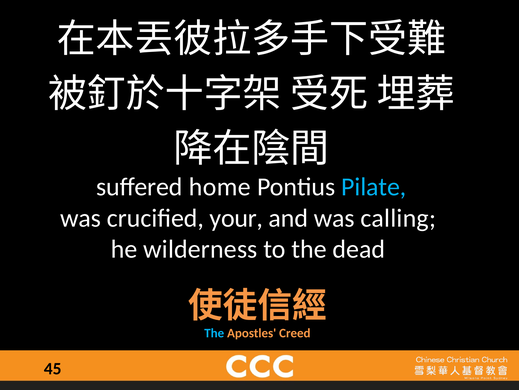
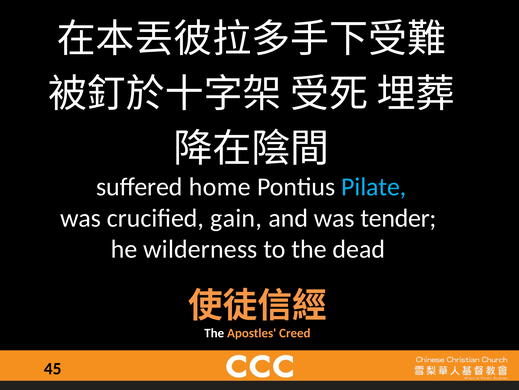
your: your -> gain
calling: calling -> tender
The at (214, 332) colour: light blue -> white
